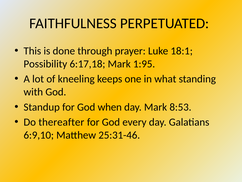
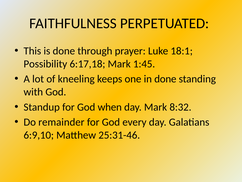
1:95: 1:95 -> 1:45
in what: what -> done
8:53: 8:53 -> 8:32
thereafter: thereafter -> remainder
